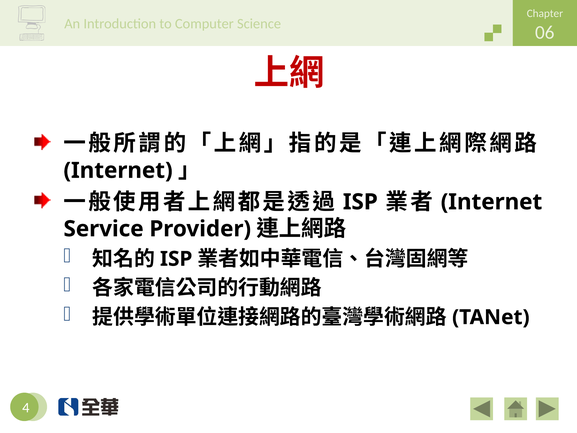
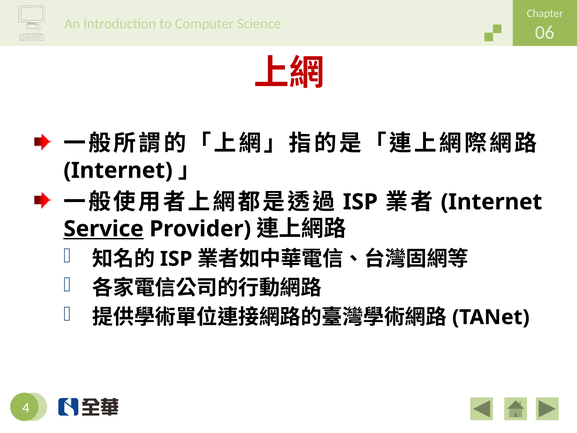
Service underline: none -> present
